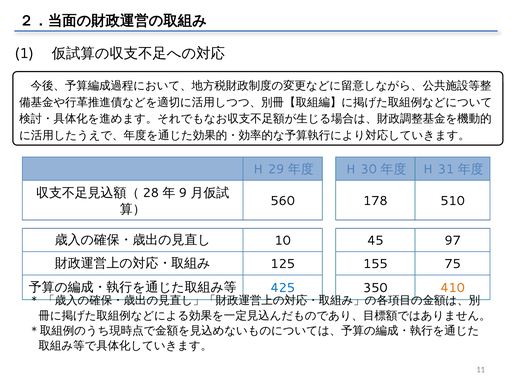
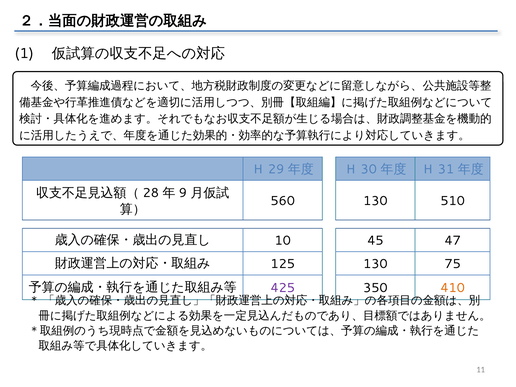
560 178: 178 -> 130
97: 97 -> 47
125 155: 155 -> 130
425 colour: blue -> purple
